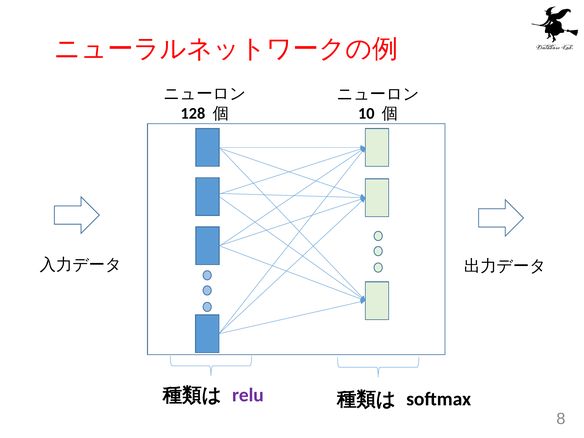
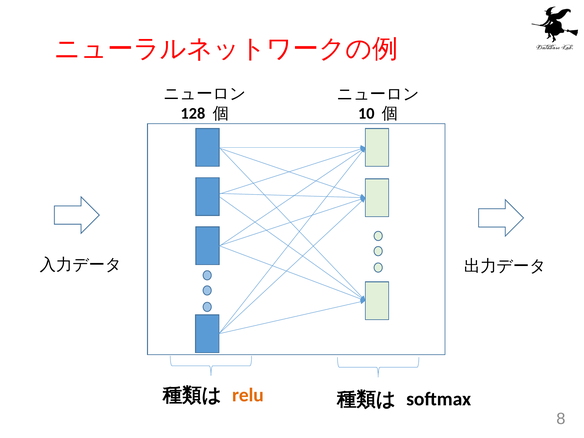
relu colour: purple -> orange
